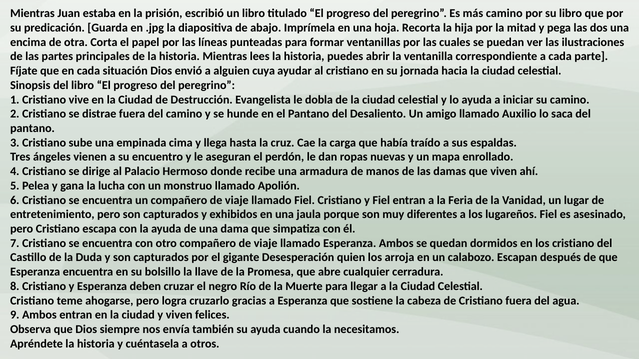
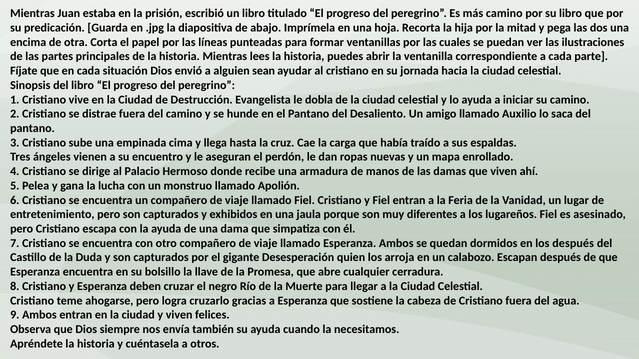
cuya: cuya -> sean
los cristiano: cristiano -> después
